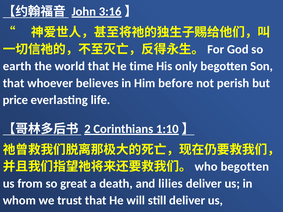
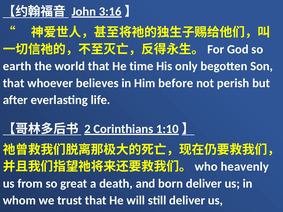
price: price -> after
begotten at (245, 167): begotten -> heavenly
lilies: lilies -> born
